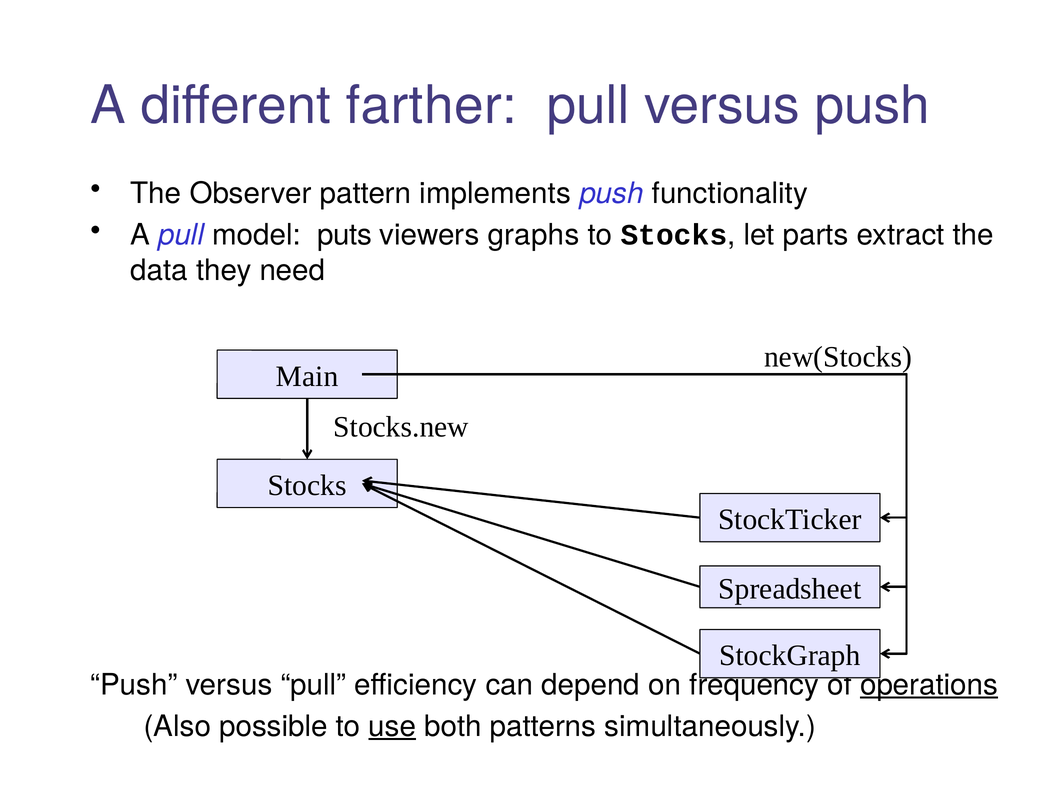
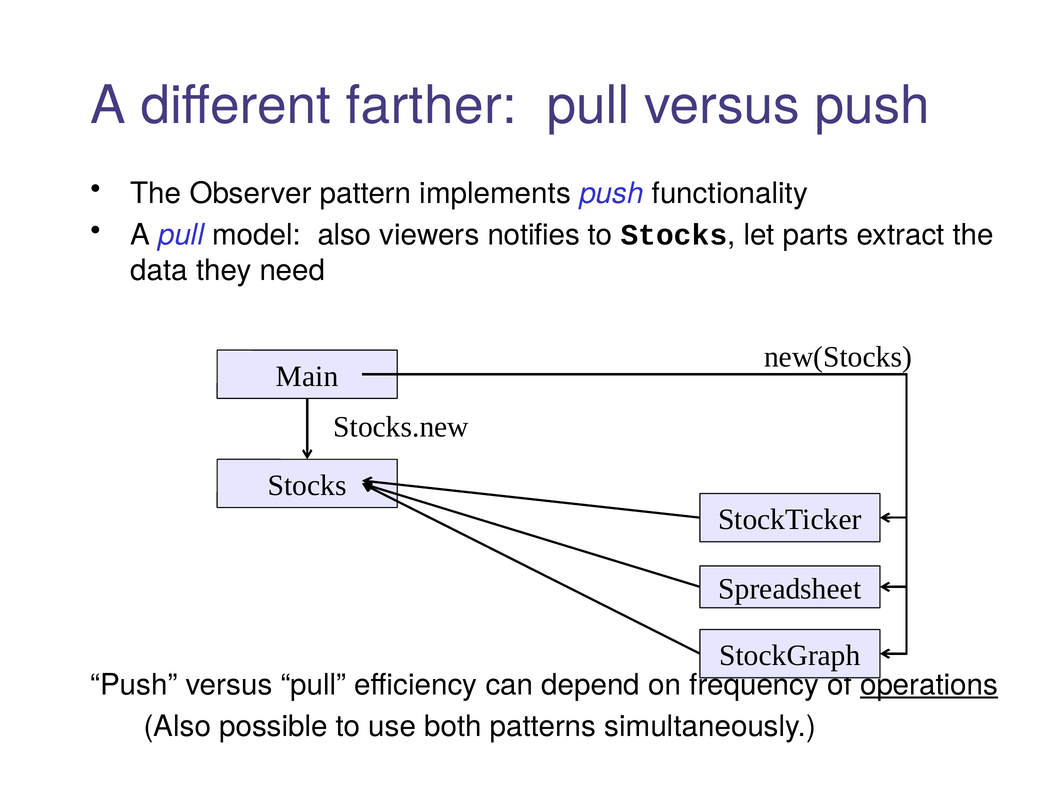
model puts: puts -> also
graphs: graphs -> notifies
use underline: present -> none
